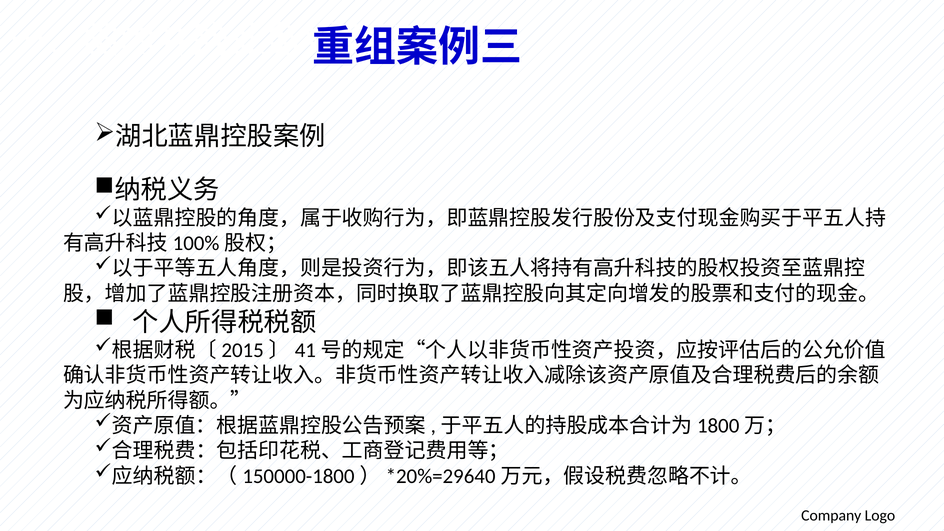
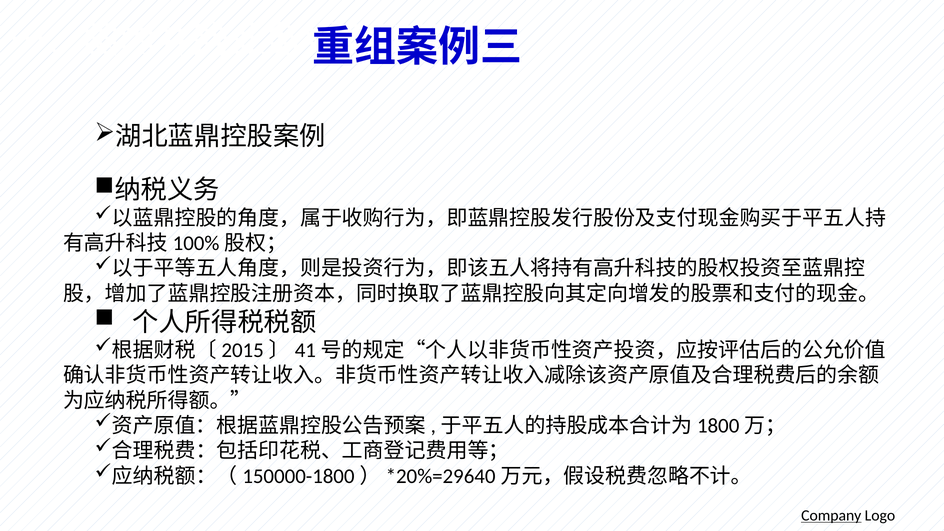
Company underline: none -> present
